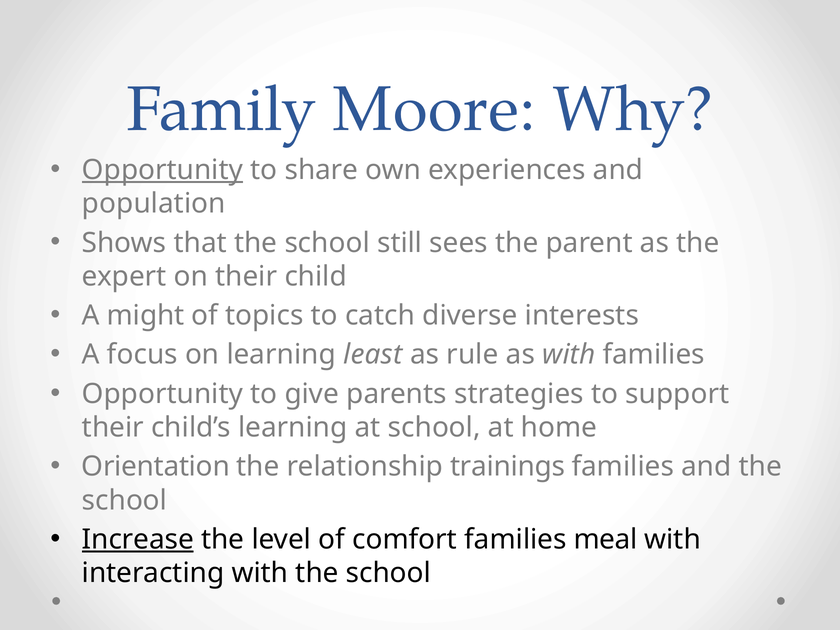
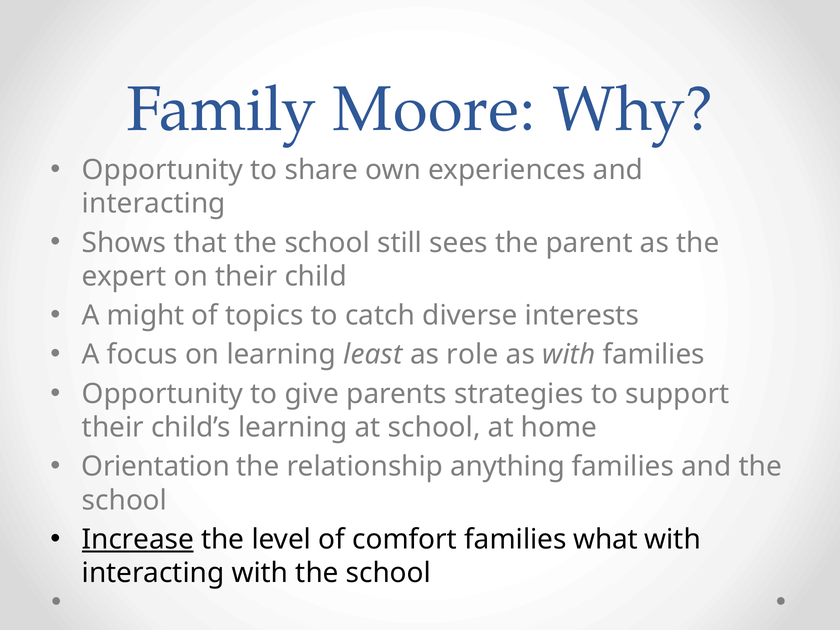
Opportunity at (162, 170) underline: present -> none
population at (154, 204): population -> interacting
rule: rule -> role
trainings: trainings -> anything
meal: meal -> what
